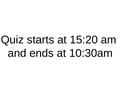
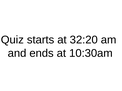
15:20: 15:20 -> 32:20
